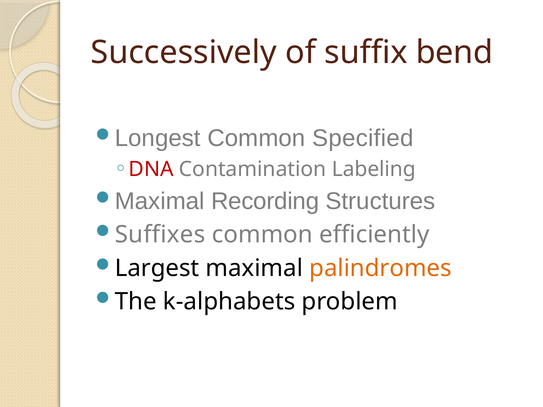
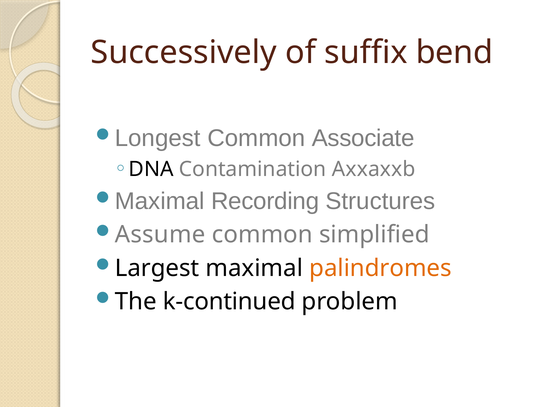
Specified: Specified -> Associate
DNA colour: red -> black
Labeling: Labeling -> Axxaxxb
Suffixes: Suffixes -> Assume
efficiently: efficiently -> simplified
k-alphabets: k-alphabets -> k-continued
